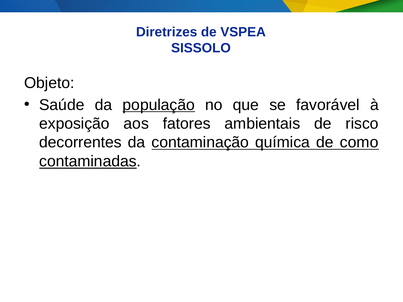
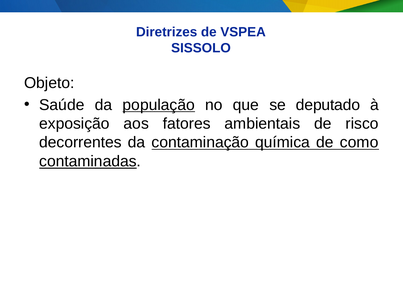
favorável: favorável -> deputado
